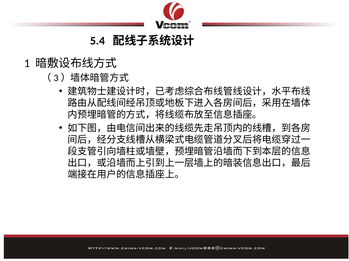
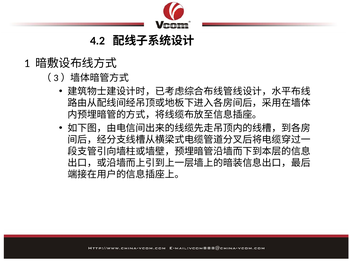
5.4: 5.4 -> 4.2
